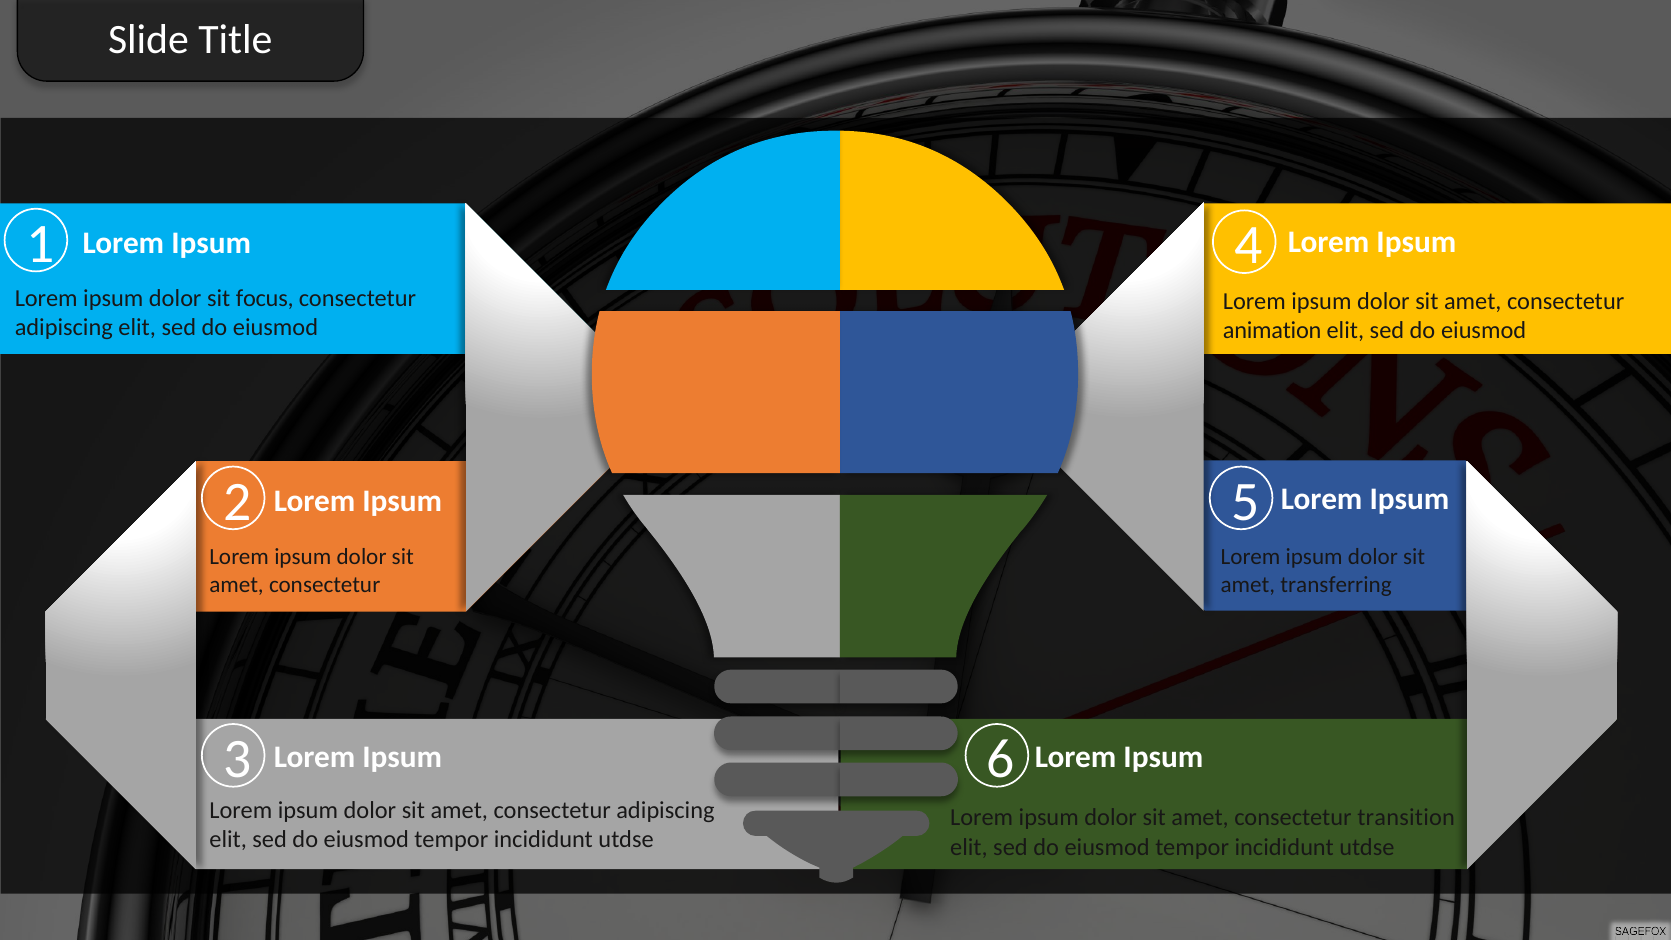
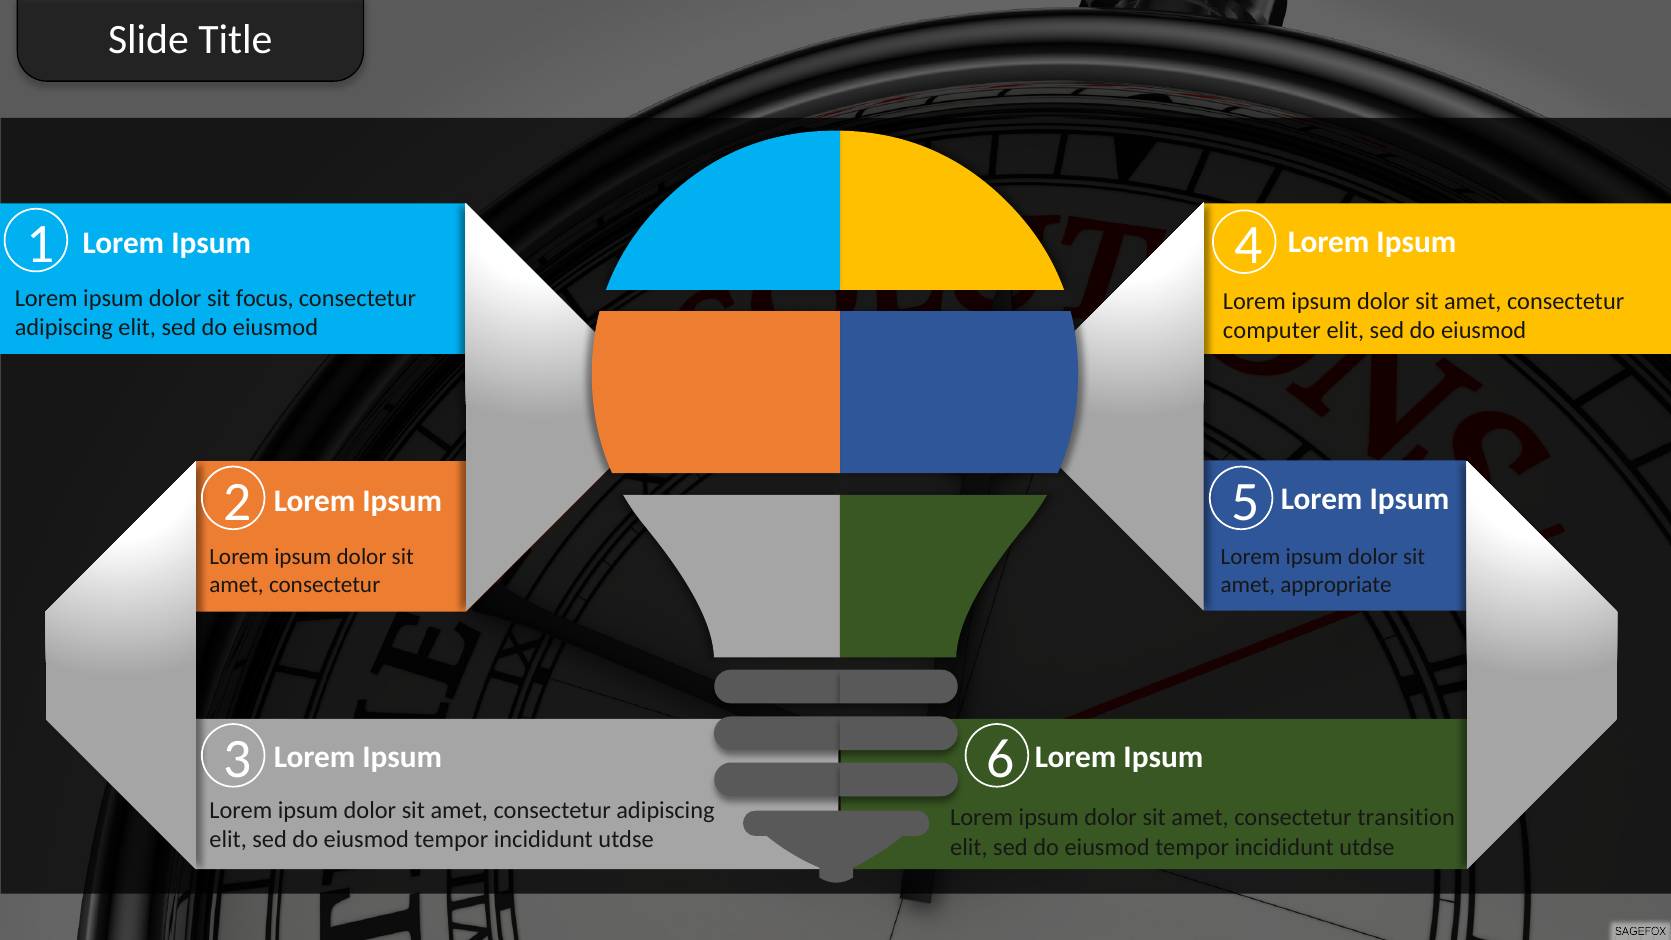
animation: animation -> computer
transferring: transferring -> appropriate
